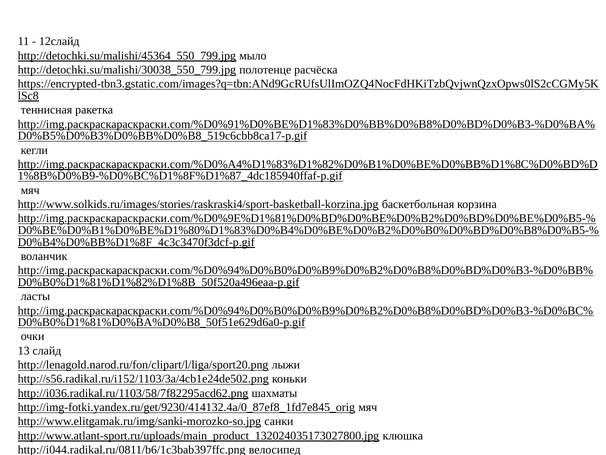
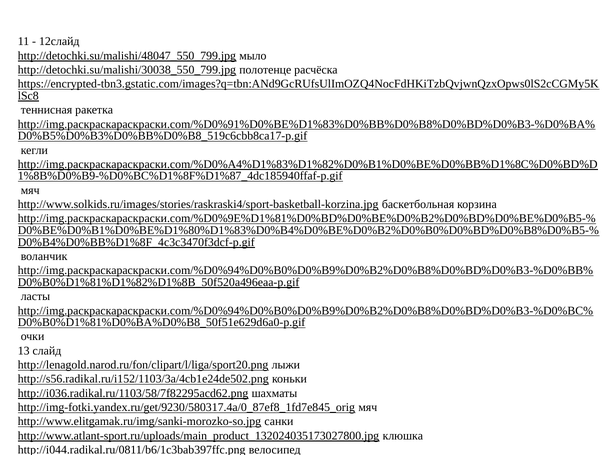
http://detochki.su/malishi/45364_550_799.jpg: http://detochki.su/malishi/45364_550_799.jpg -> http://detochki.su/malishi/48047_550_799.jpg
http://img-fotki.yandex.ru/get/9230/414132.4a/0_87ef8_1fd7e845_orig: http://img-fotki.yandex.ru/get/9230/414132.4a/0_87ef8_1fd7e845_orig -> http://img-fotki.yandex.ru/get/9230/580317.4a/0_87ef8_1fd7e845_orig
